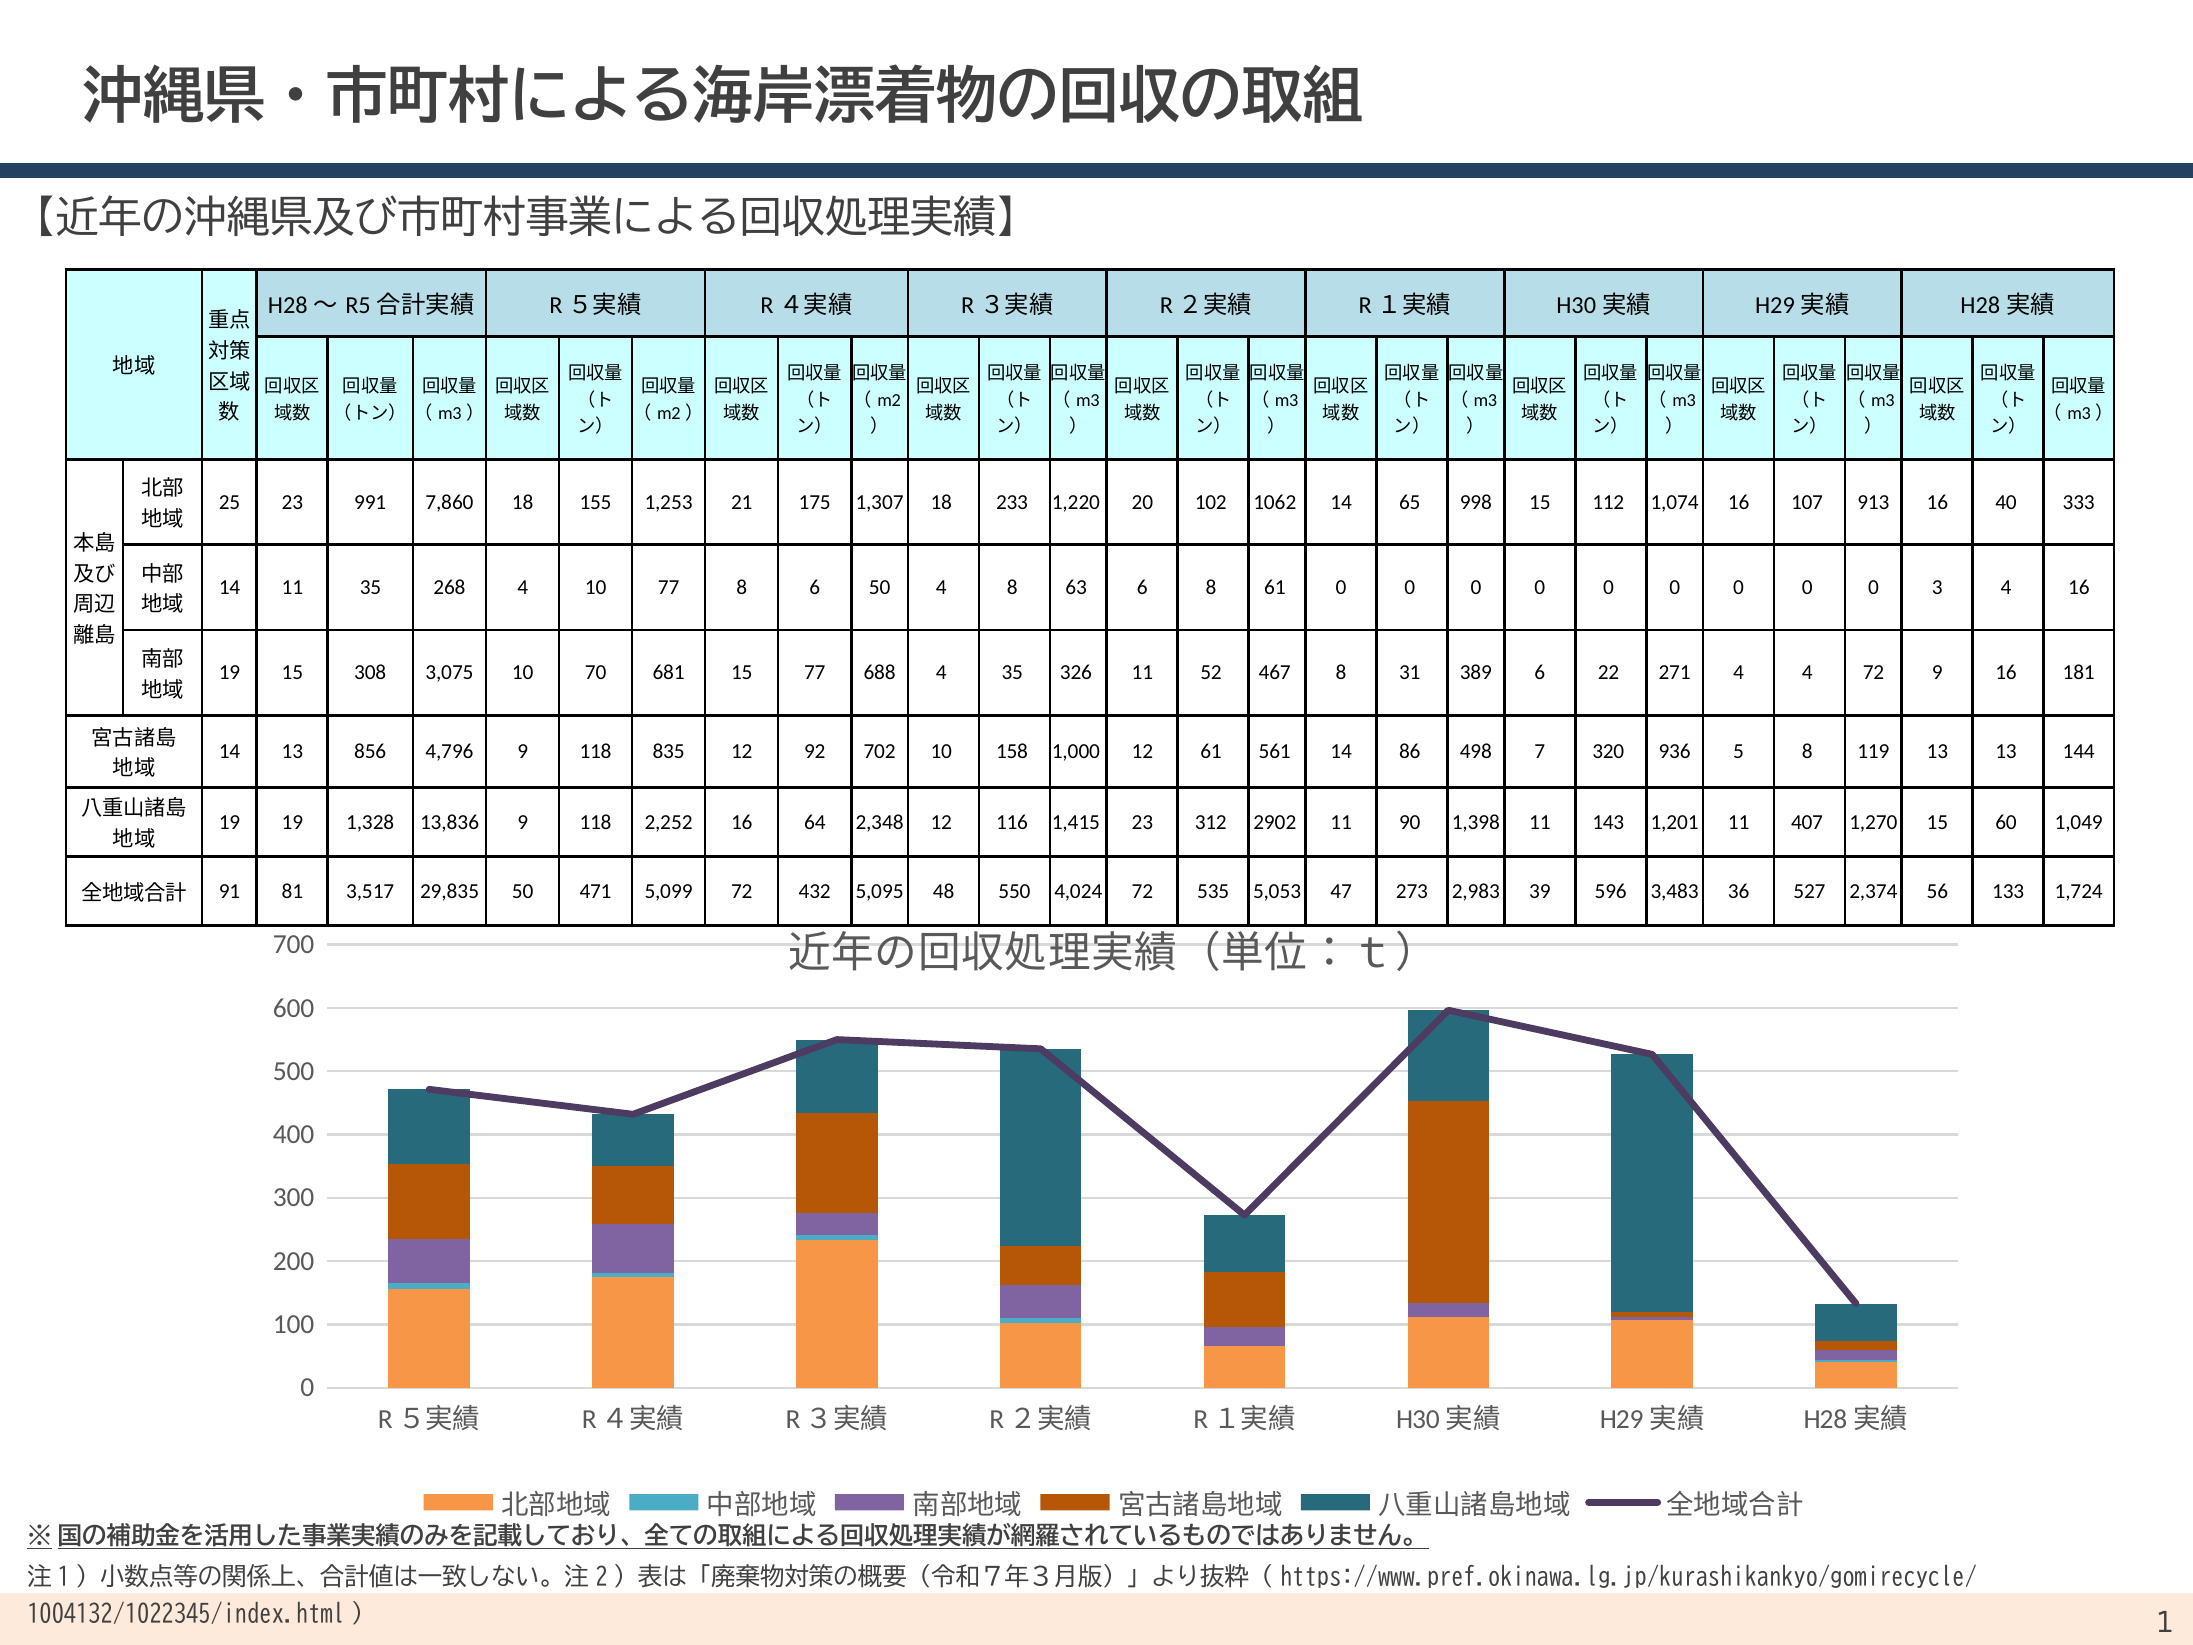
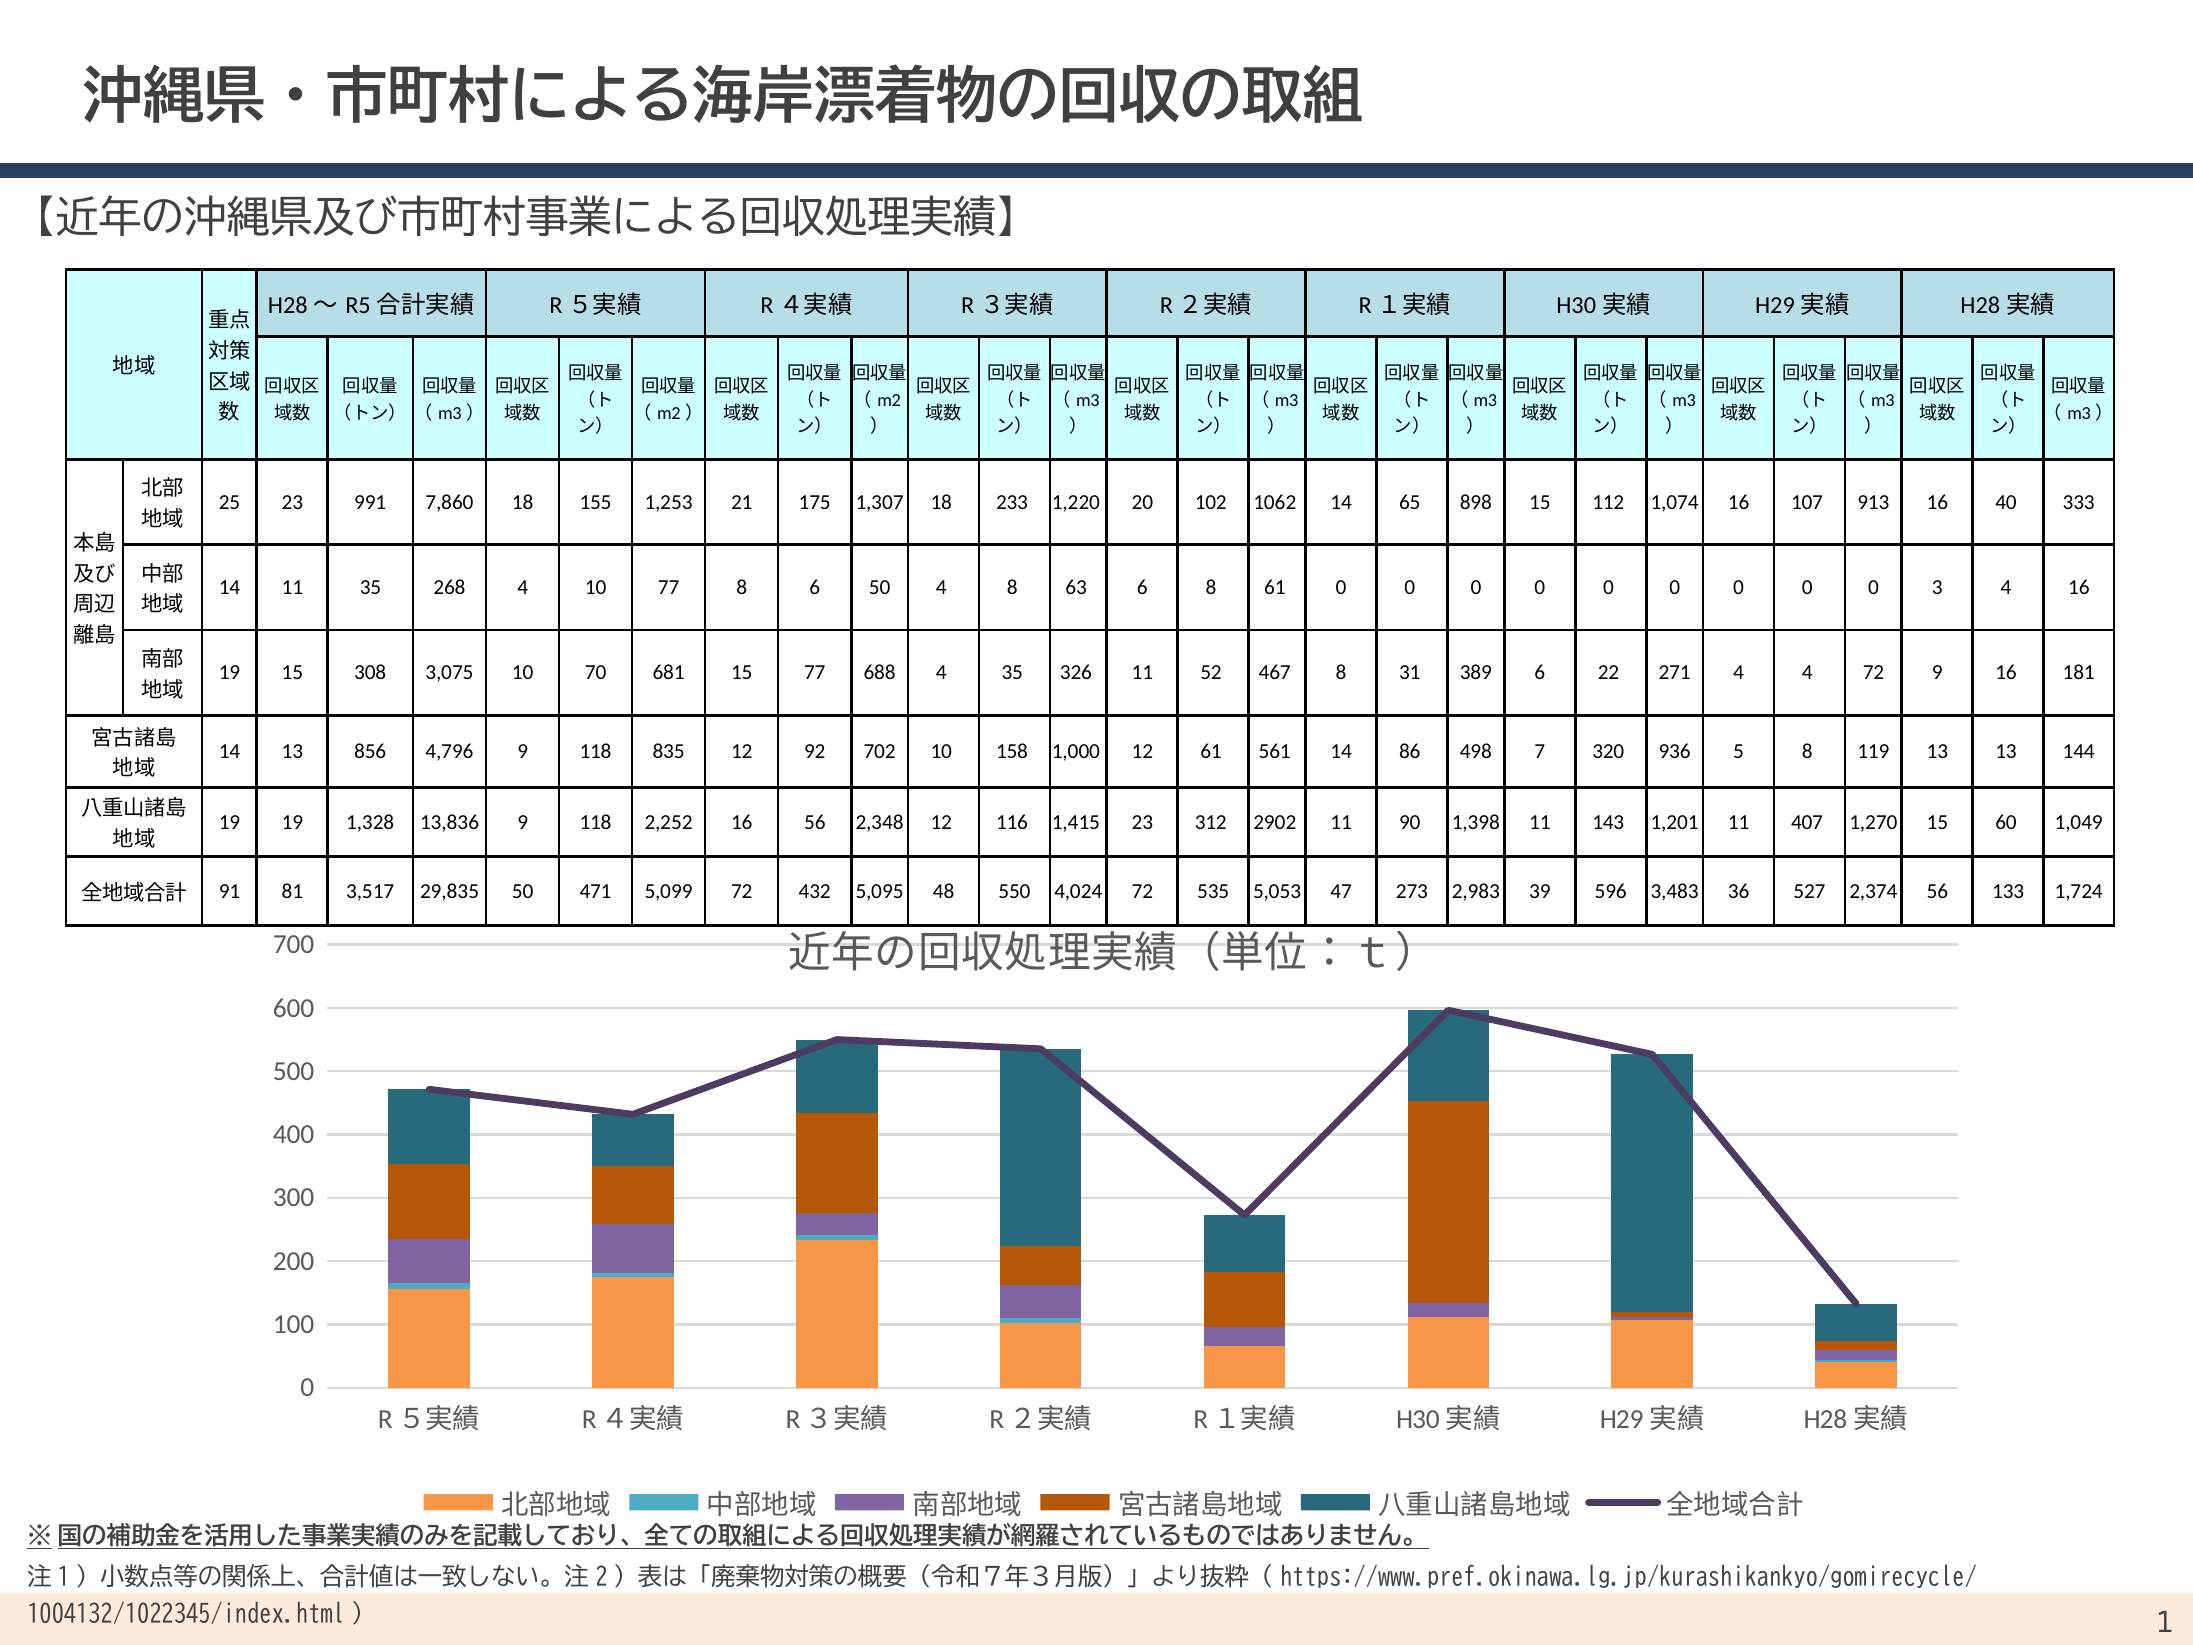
998: 998 -> 898
16 64: 64 -> 56
